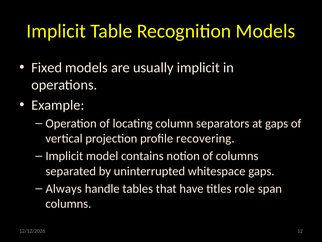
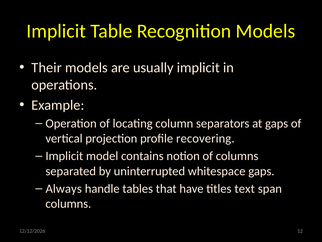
Fixed: Fixed -> Their
role: role -> text
